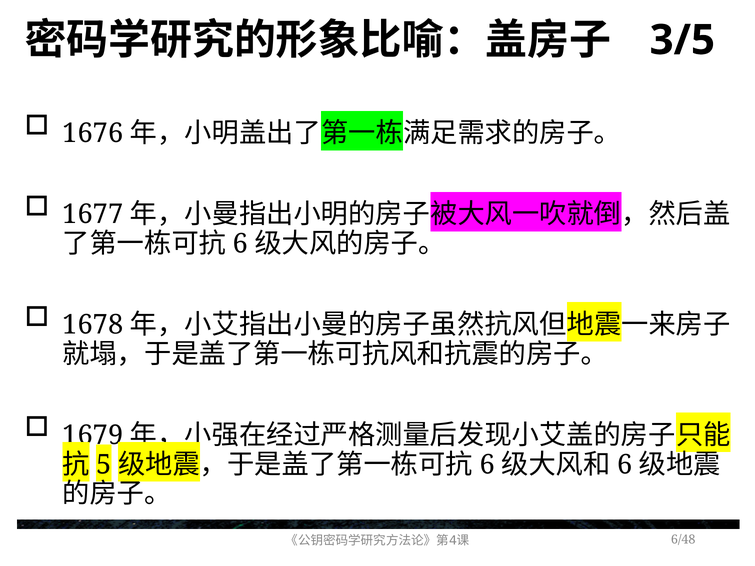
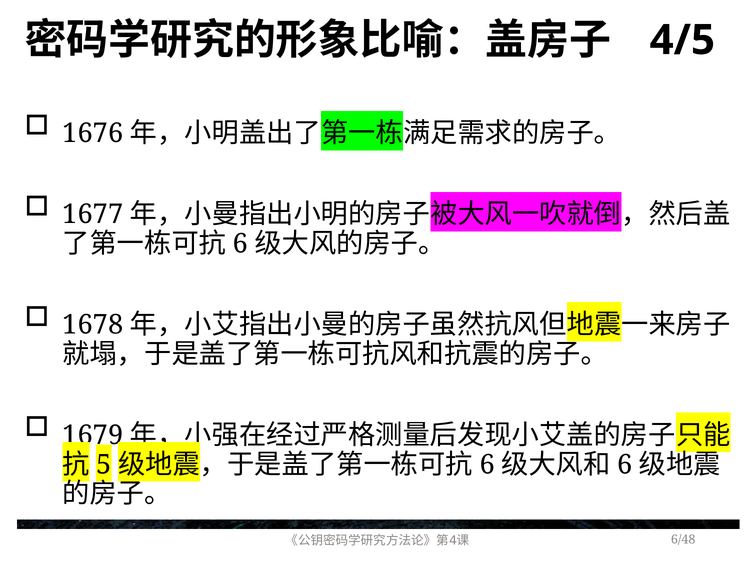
3/5: 3/5 -> 4/5
